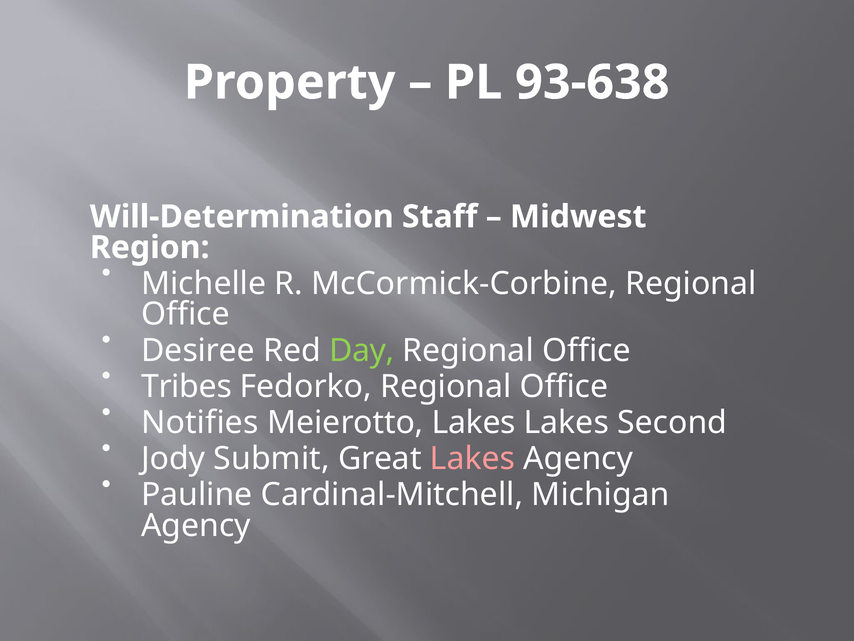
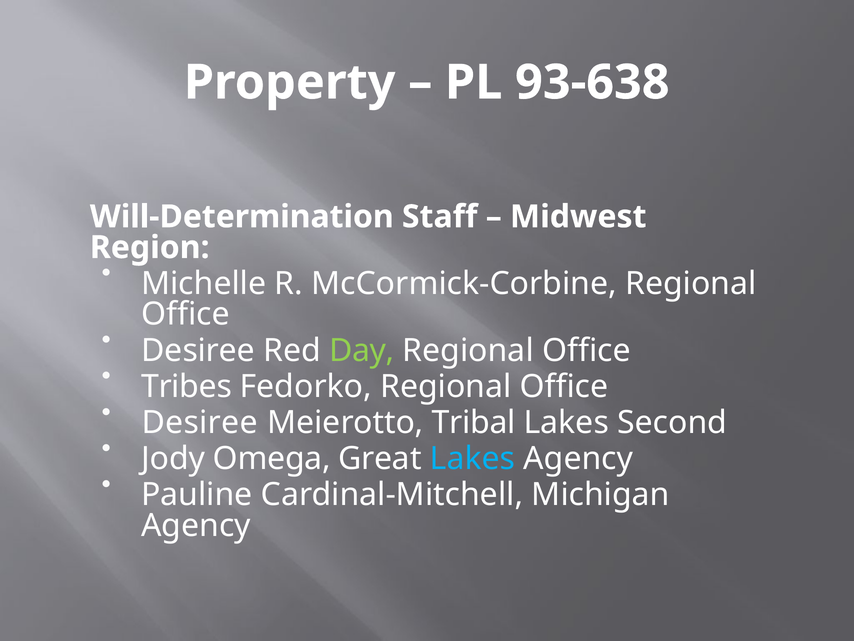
Notifies at (200, 422): Notifies -> Desiree
Meierotto Lakes: Lakes -> Tribal
Submit: Submit -> Omega
Lakes at (473, 458) colour: pink -> light blue
